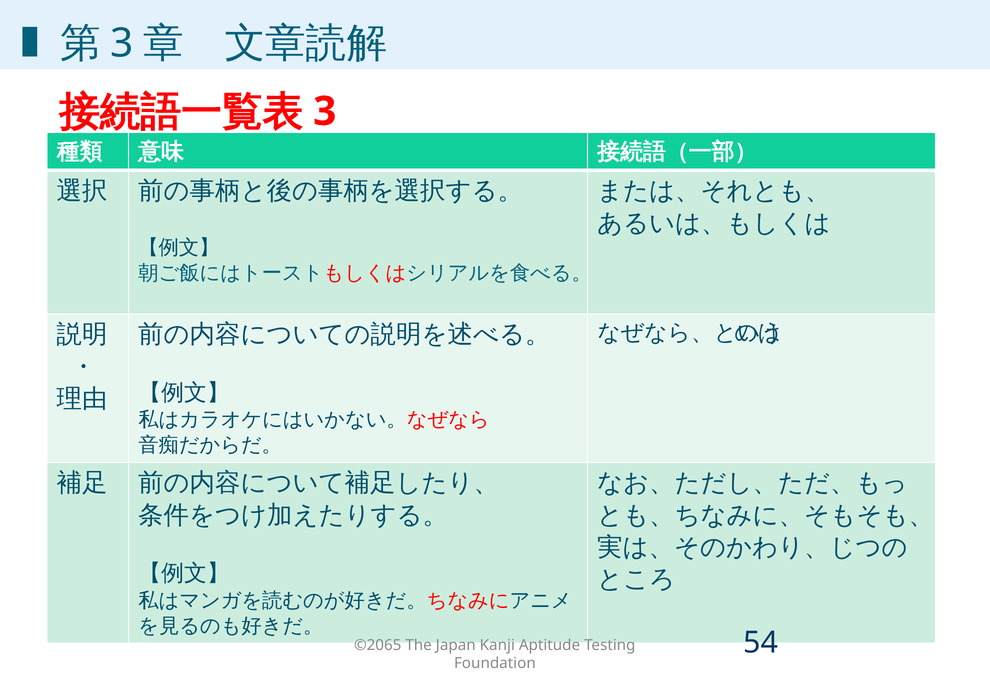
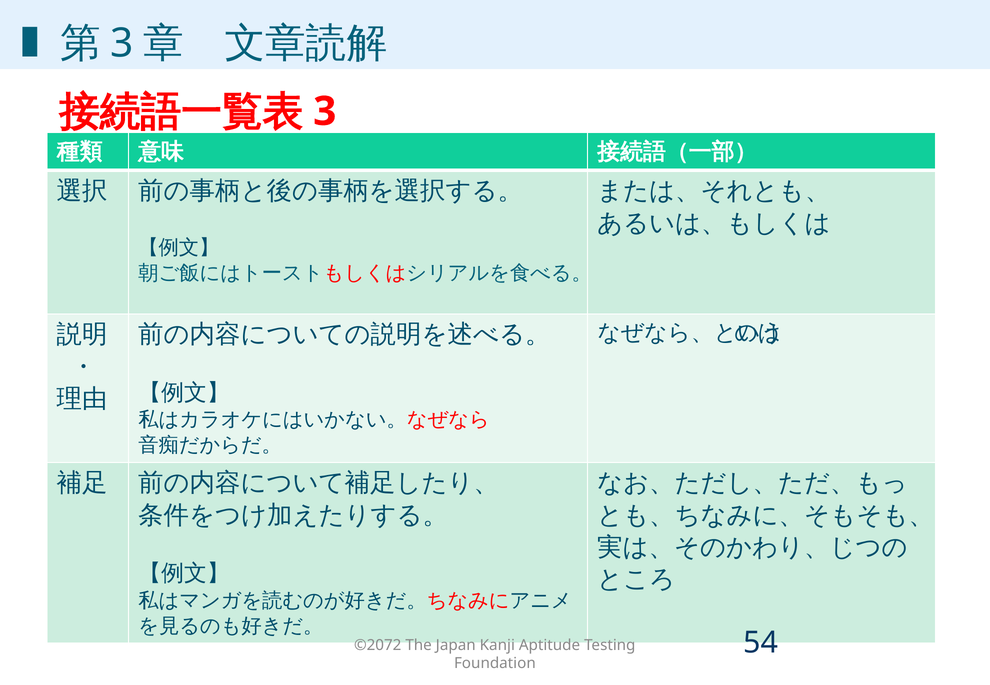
©2065: ©2065 -> ©2072
